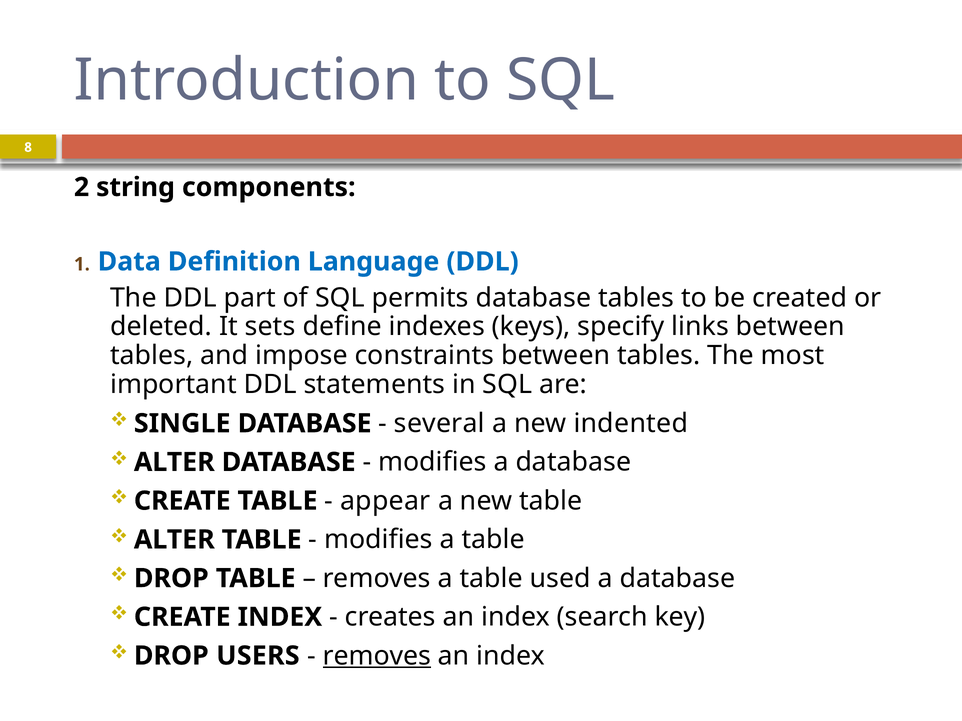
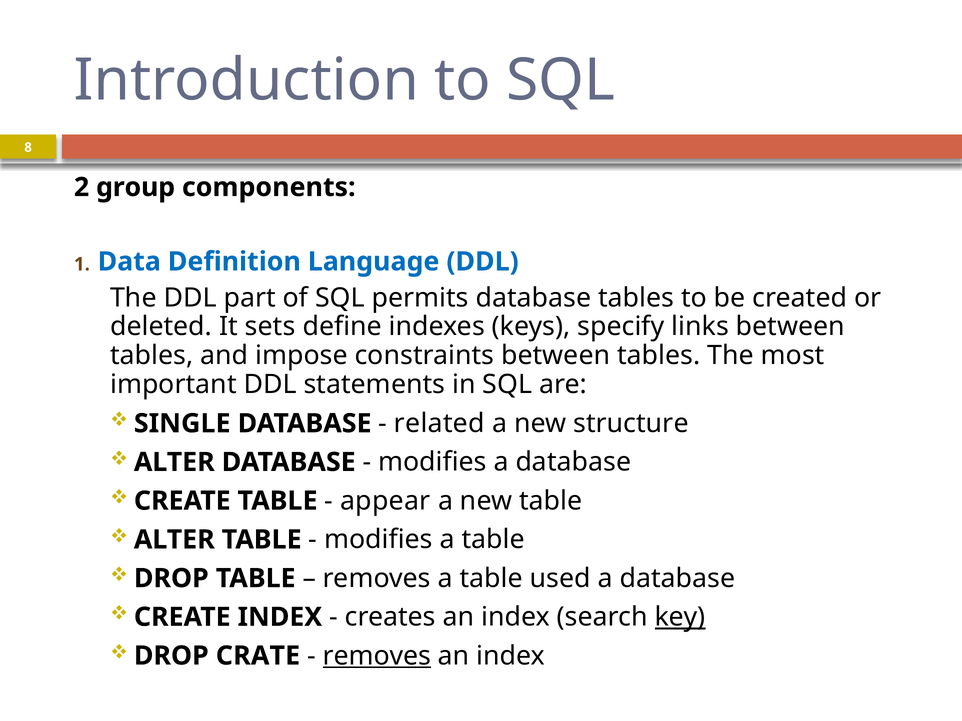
string: string -> group
several: several -> related
indented: indented -> structure
key underline: none -> present
USERS: USERS -> CRATE
